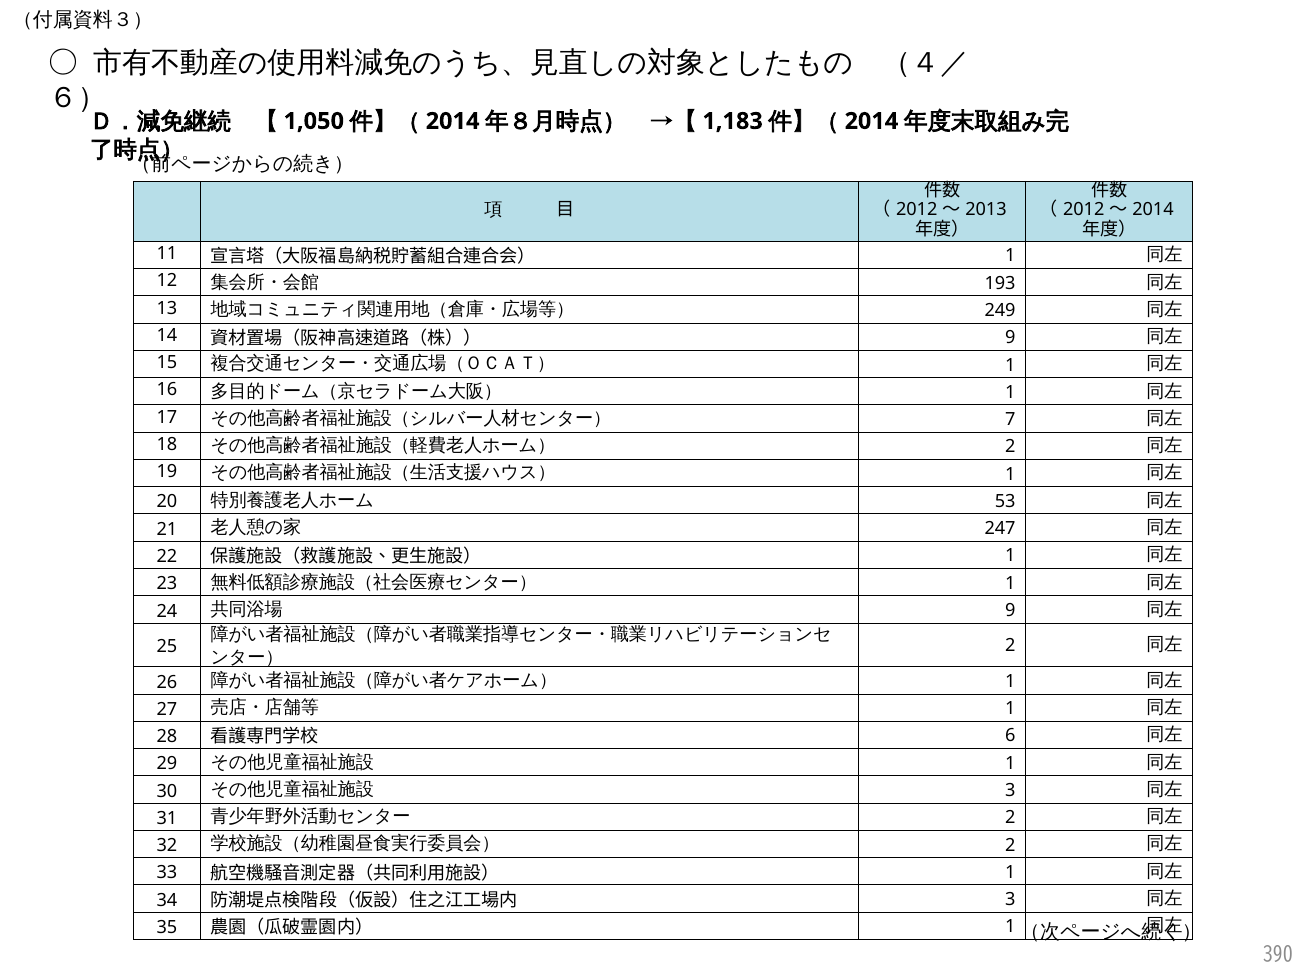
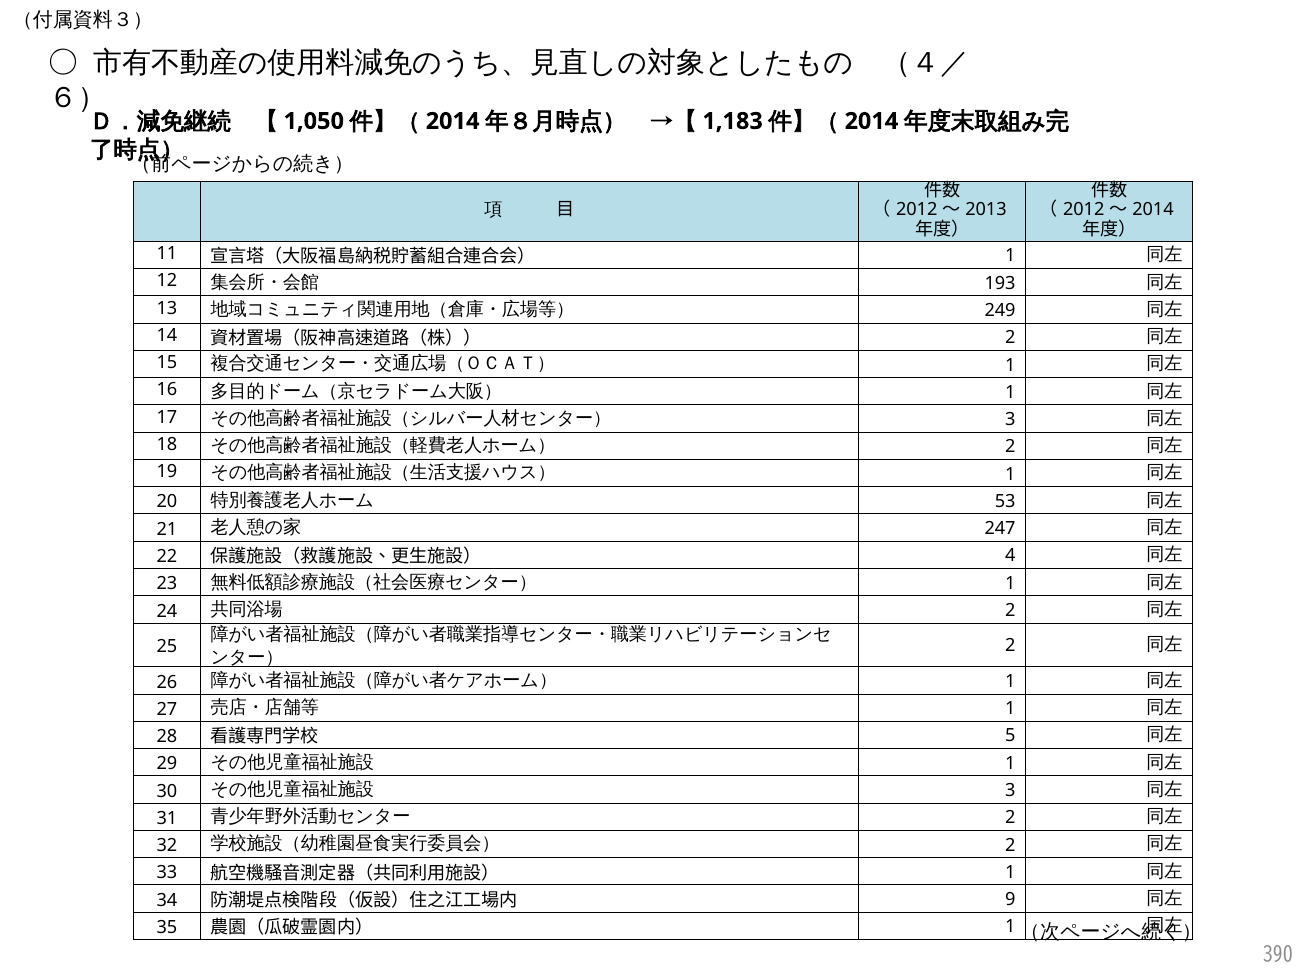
9 at (1010, 338): 9 -> 2
7 at (1010, 419): 7 -> 3
1 at (1010, 556): 1 -> 4
9 at (1010, 610): 9 -> 2
6: 6 -> 5
3 at (1010, 899): 3 -> 9
